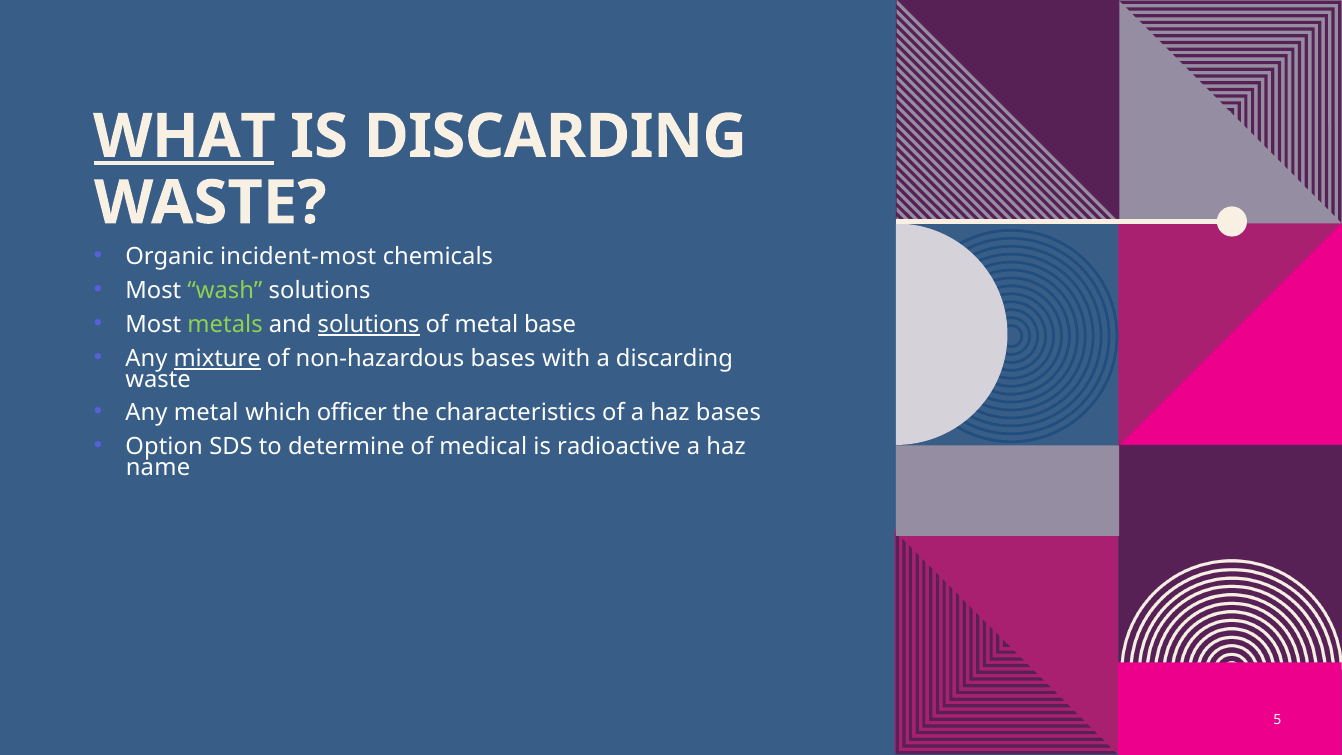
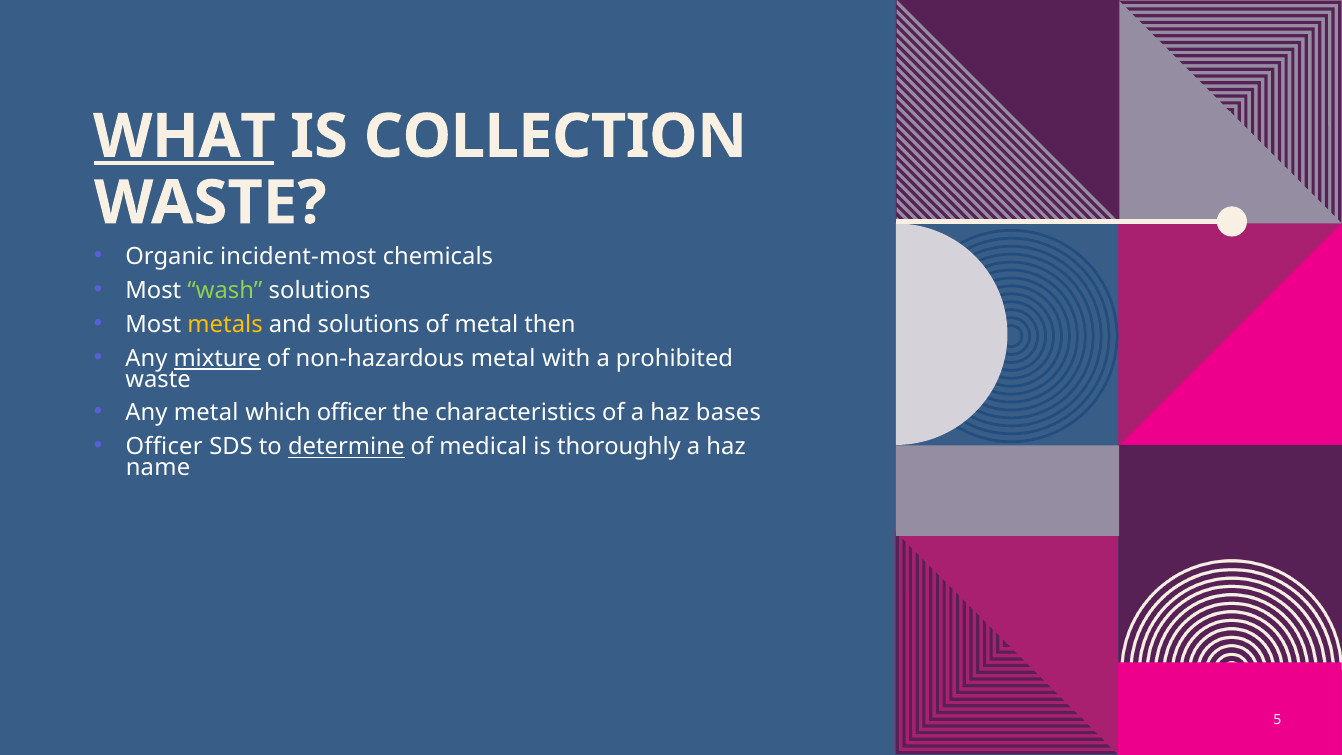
IS DISCARDING: DISCARDING -> COLLECTION
metals colour: light green -> yellow
solutions at (369, 325) underline: present -> none
base: base -> then
non-hazardous bases: bases -> metal
a discarding: discarding -> prohibited
Option at (164, 447): Option -> Officer
determine underline: none -> present
radioactive: radioactive -> thoroughly
